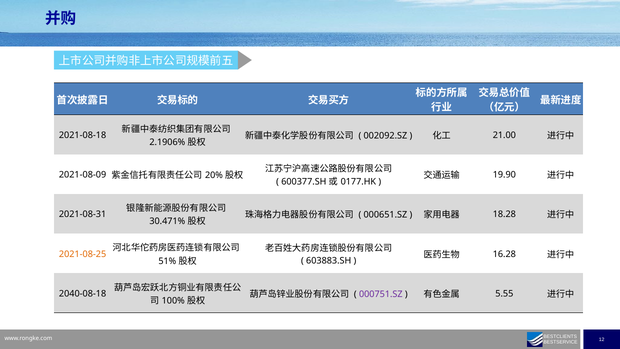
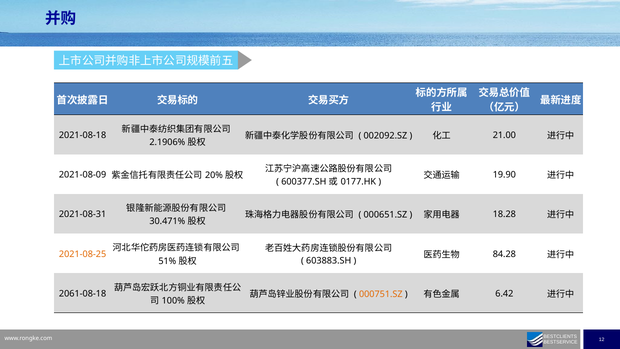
16.28: 16.28 -> 84.28
000751.SZ colour: purple -> orange
5.55: 5.55 -> 6.42
2040-08-18: 2040-08-18 -> 2061-08-18
